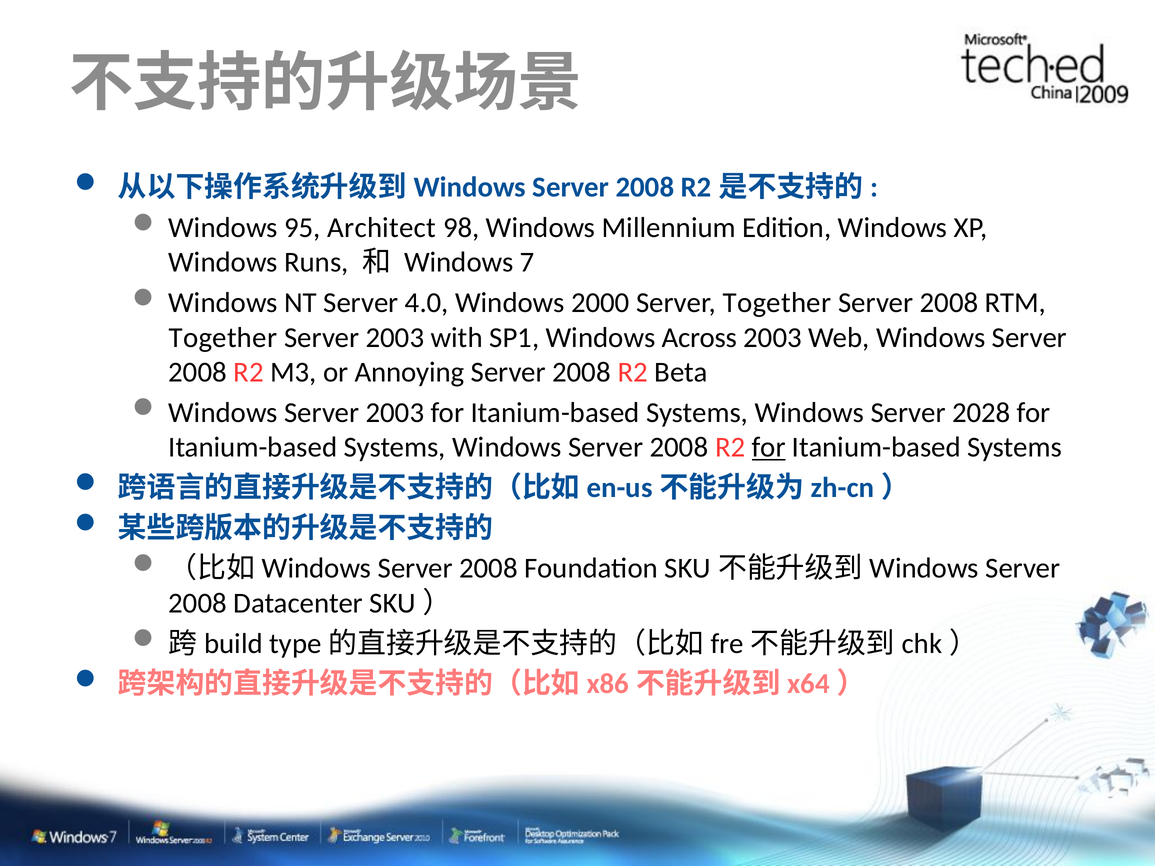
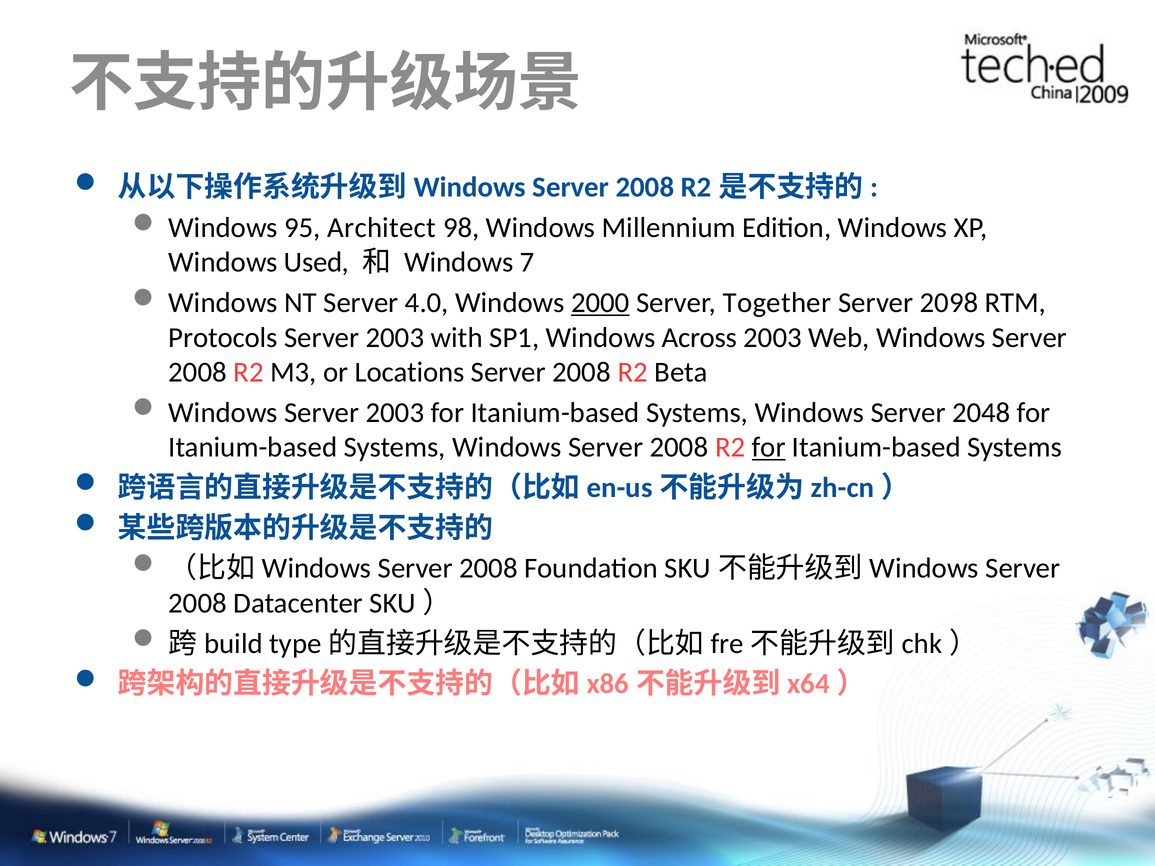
Runs: Runs -> Used
2000 underline: none -> present
2008 at (949, 303): 2008 -> 2098
Together at (223, 338): Together -> Protocols
Annoying: Annoying -> Locations
2028: 2028 -> 2048
